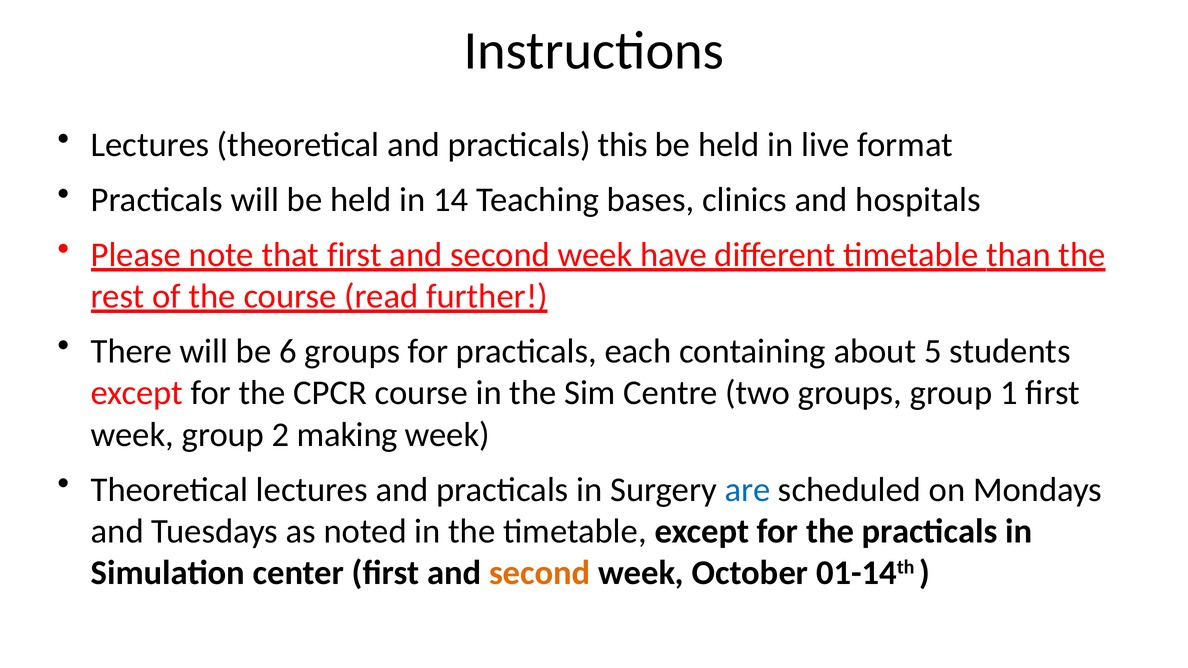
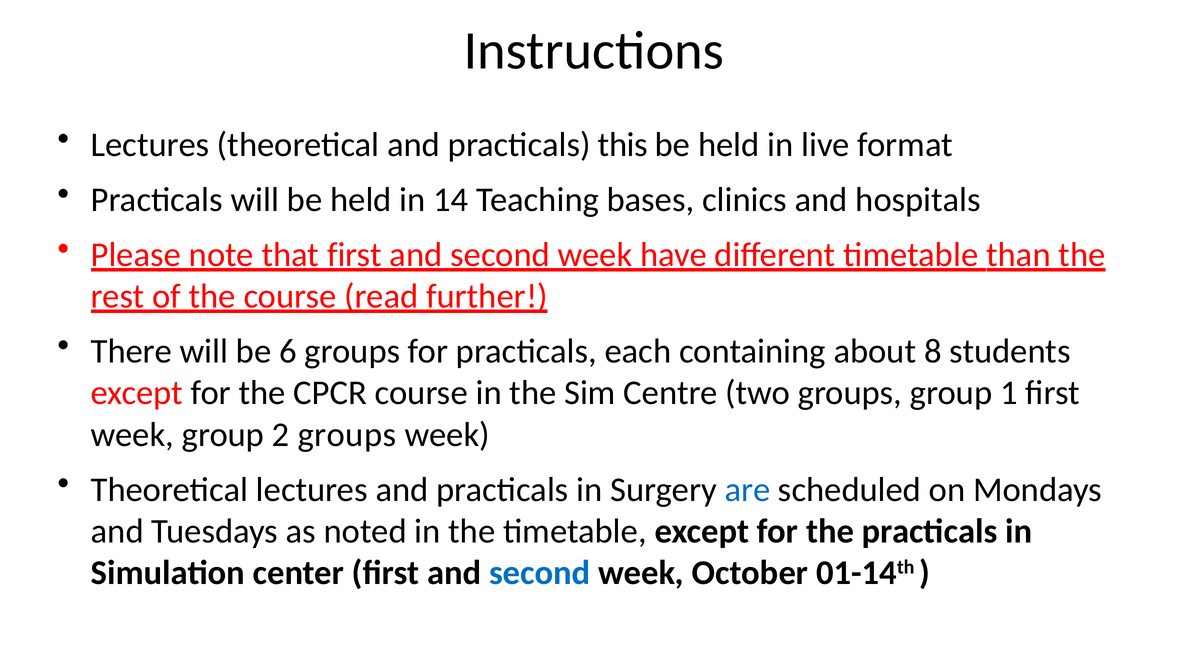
5: 5 -> 8
2 making: making -> groups
second at (540, 573) colour: orange -> blue
